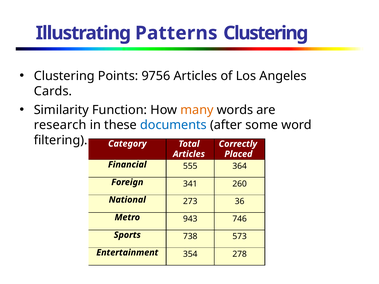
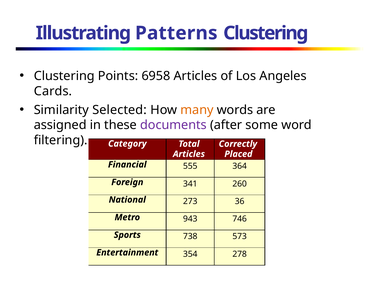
9756: 9756 -> 6958
Function: Function -> Selected
research: research -> assigned
documents colour: blue -> purple
